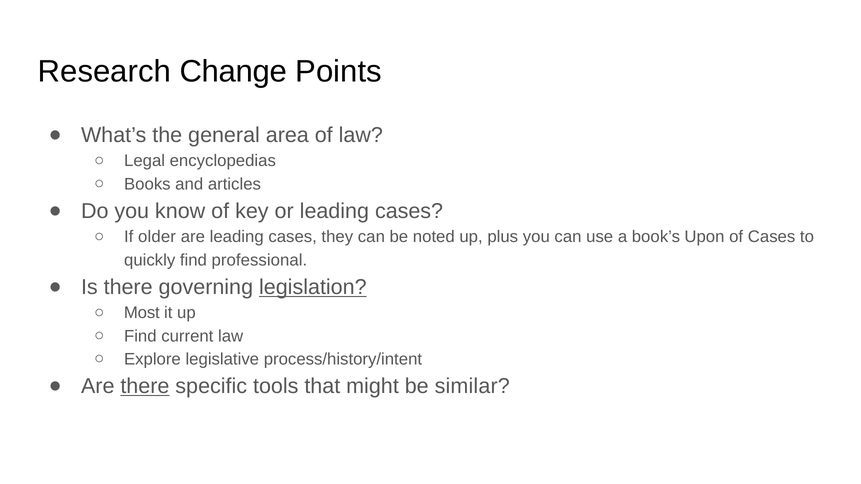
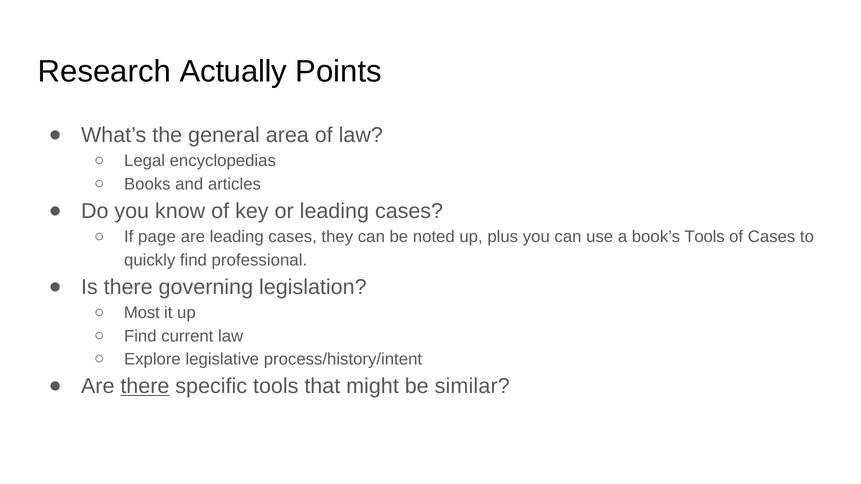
Change: Change -> Actually
older: older -> page
book’s Upon: Upon -> Tools
legislation underline: present -> none
